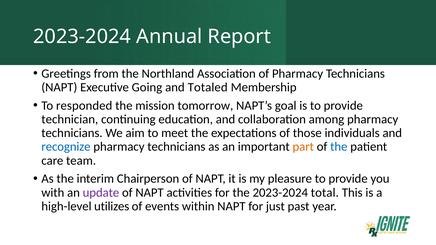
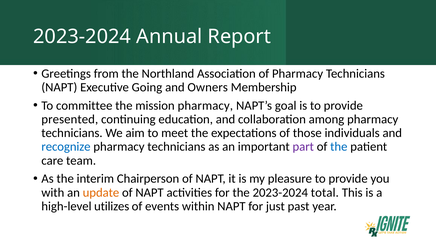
Totaled: Totaled -> Owners
responded: responded -> committee
mission tomorrow: tomorrow -> pharmacy
technician: technician -> presented
part colour: orange -> purple
update colour: purple -> orange
